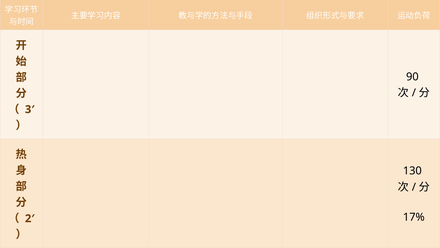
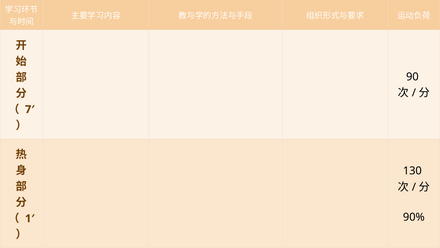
3′: 3′ -> 7′
17%: 17% -> 90%
2′: 2′ -> 1′
